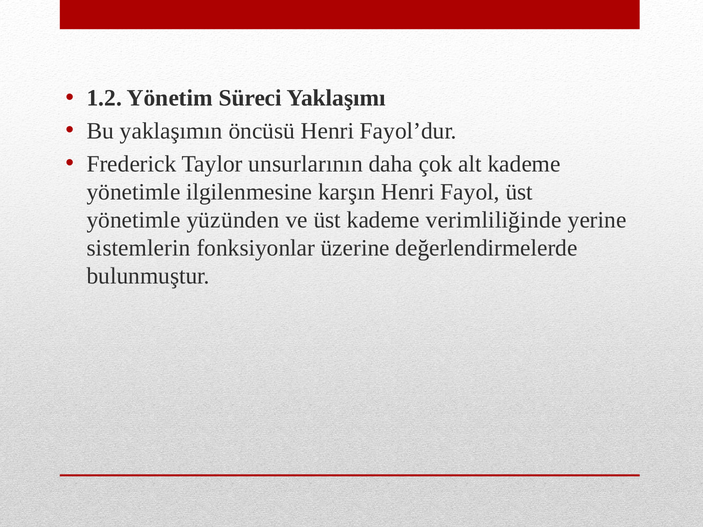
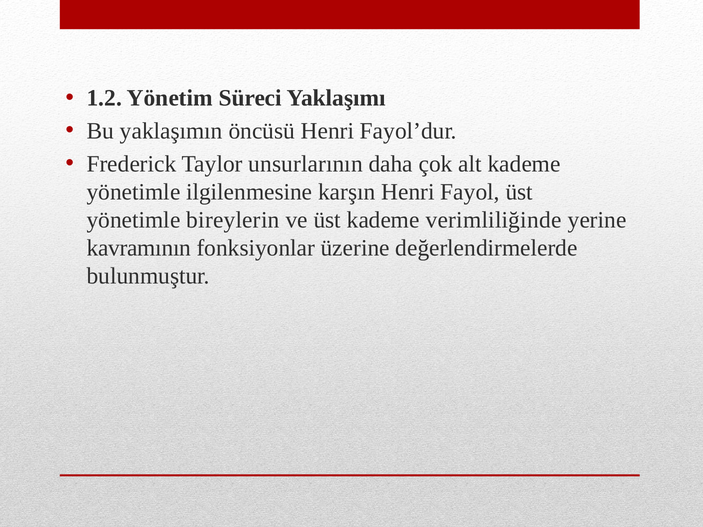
yüzünden: yüzünden -> bireylerin
sistemlerin: sistemlerin -> kavramının
